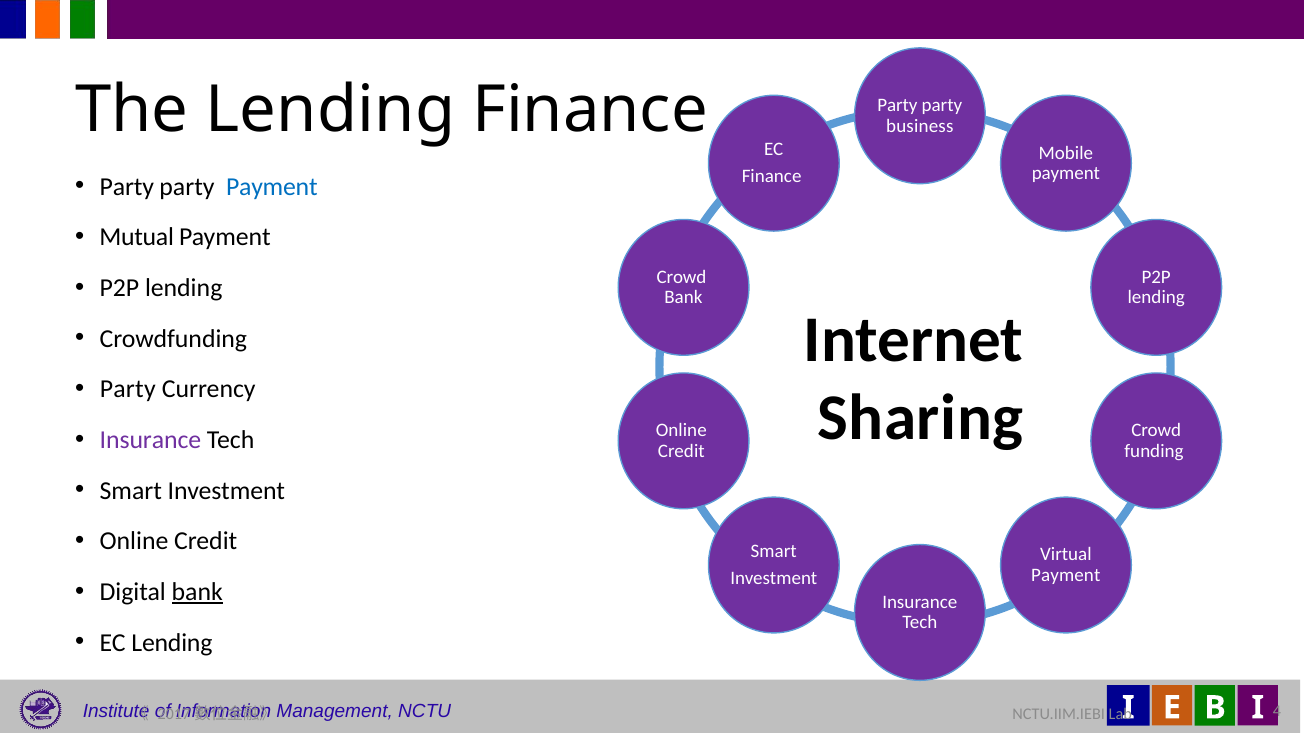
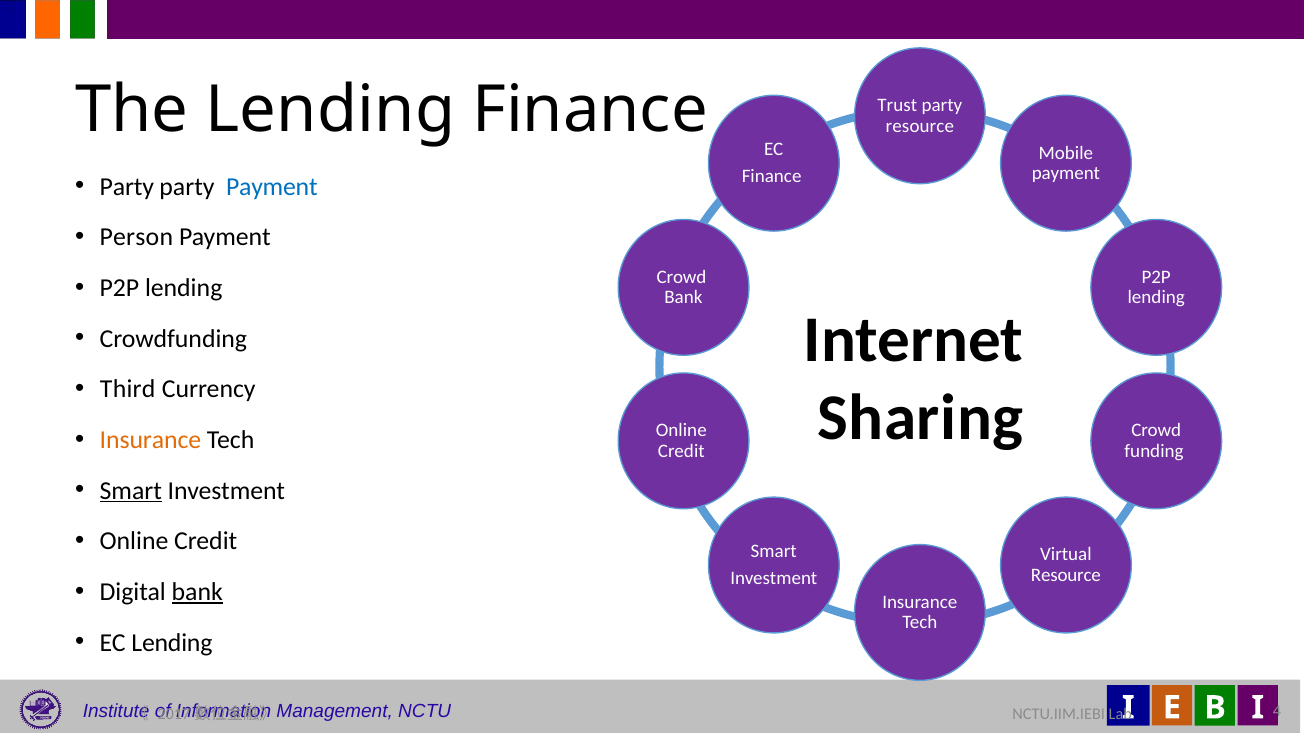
Party at (897, 105): Party -> Trust
business at (920, 126): business -> resource
Mutual: Mutual -> Person
Party at (128, 389): Party -> Third
Insurance at (150, 440) colour: purple -> orange
Smart at (131, 491) underline: none -> present
Payment at (1066, 576): Payment -> Resource
